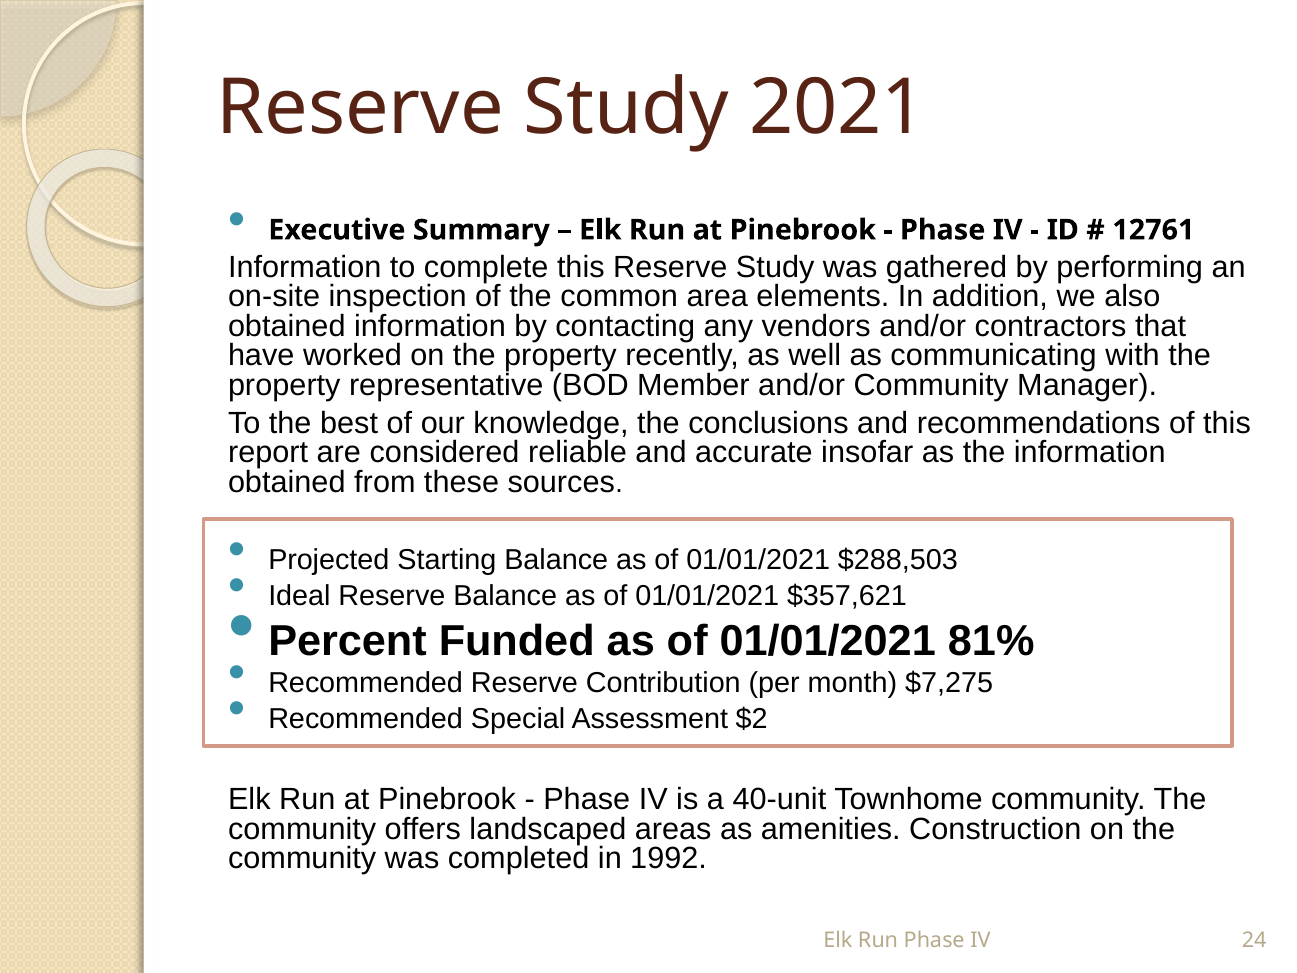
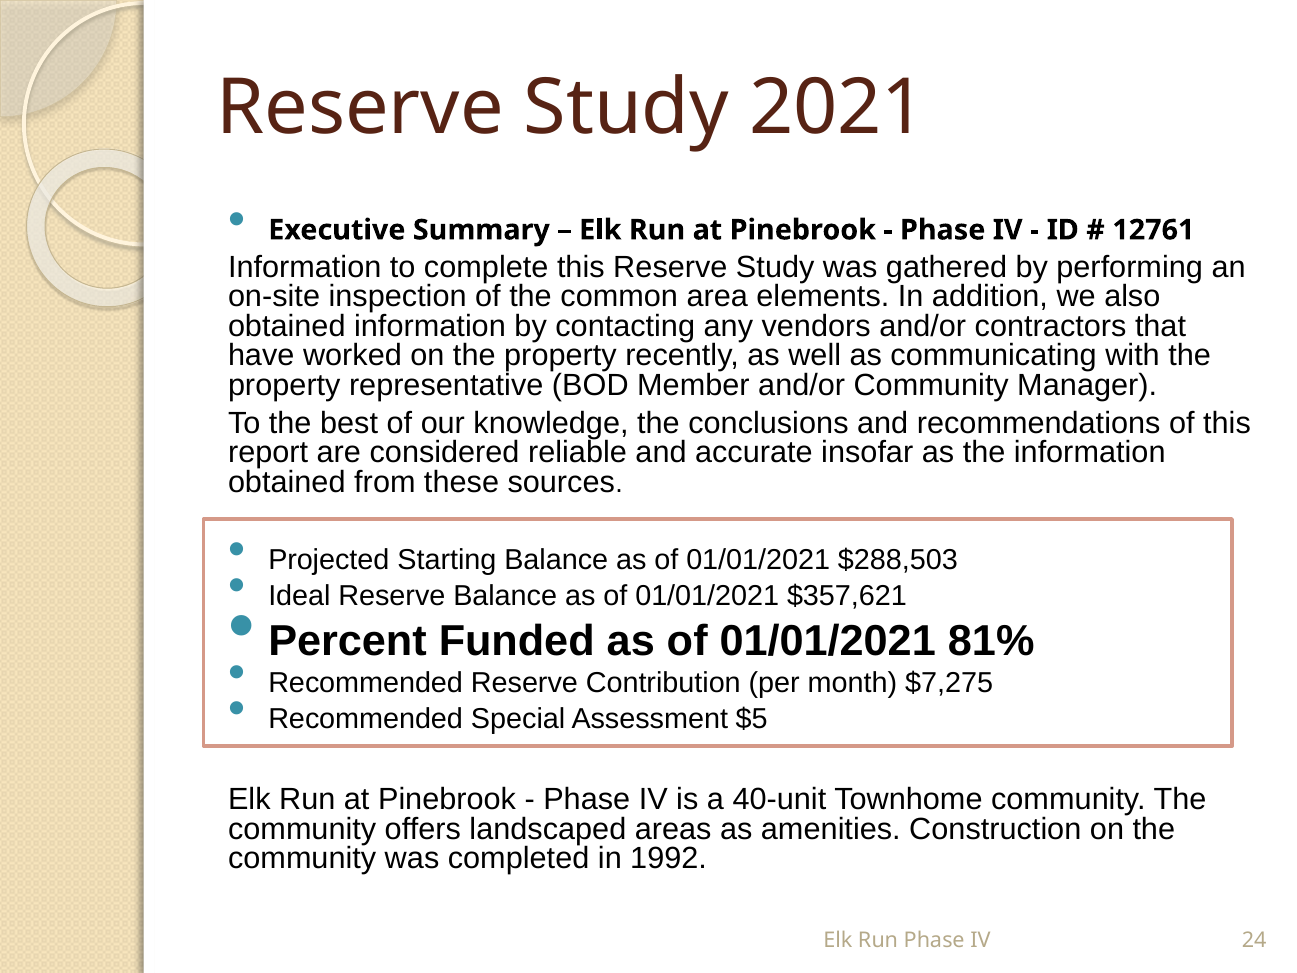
$2: $2 -> $5
